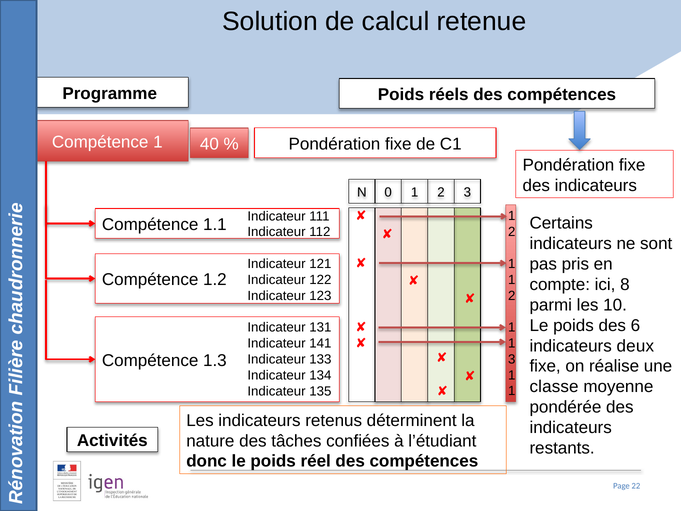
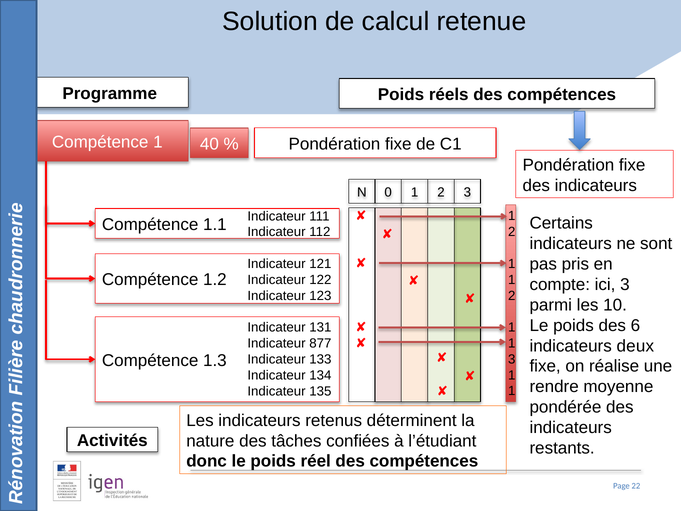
ici 8: 8 -> 3
141: 141 -> 877
classe: classe -> rendre
